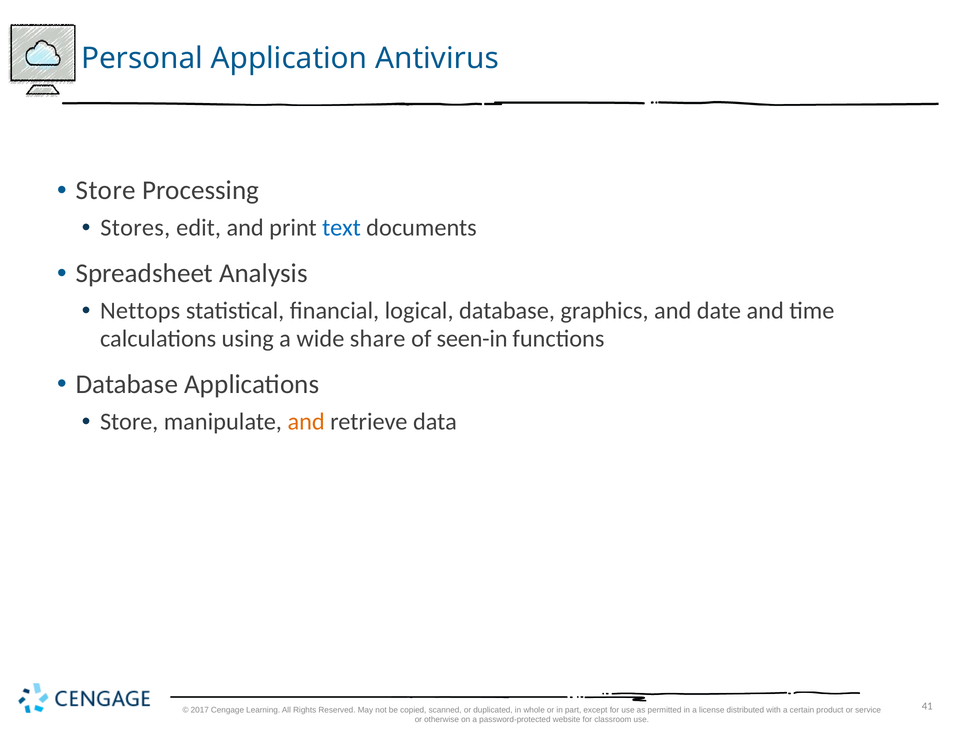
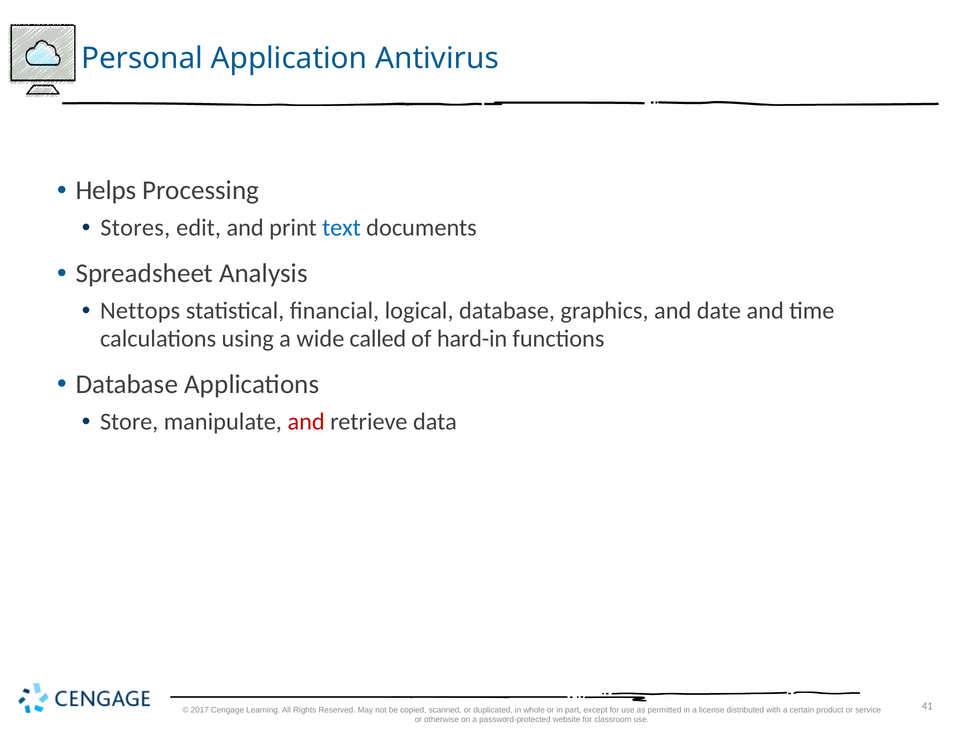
Store at (106, 190): Store -> Helps
share: share -> called
seen-in: seen-in -> hard-in
and at (306, 422) colour: orange -> red
